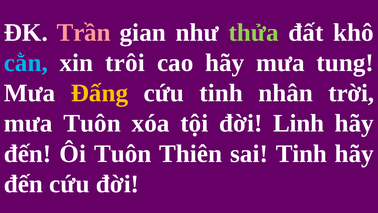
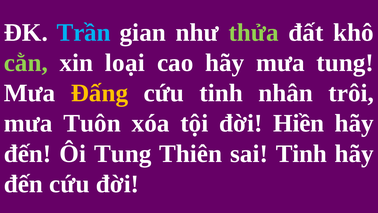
Trần colour: pink -> light blue
cằn colour: light blue -> light green
trôi: trôi -> loại
trời: trời -> trôi
Linh: Linh -> Hiền
Ôi Tuôn: Tuôn -> Tung
